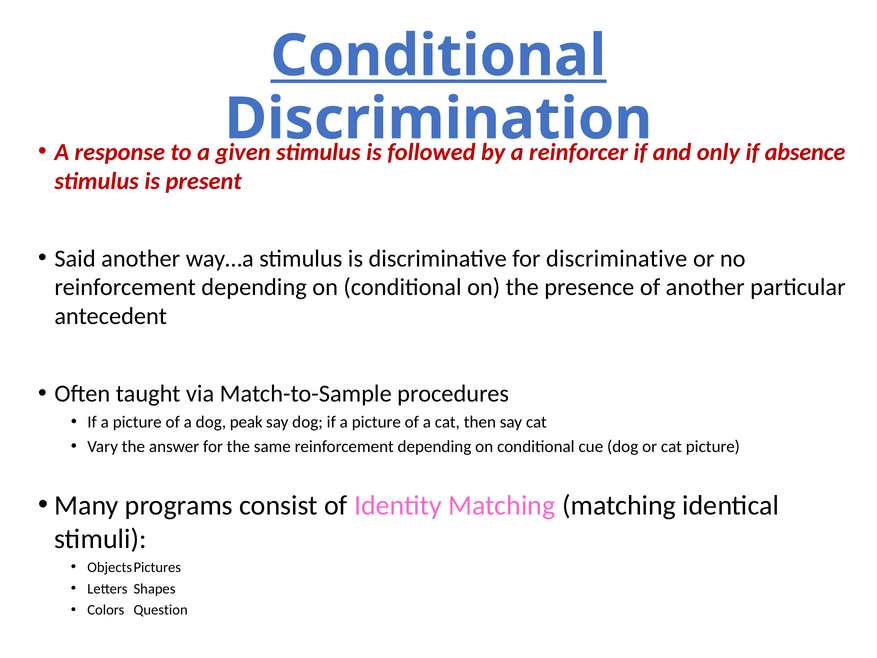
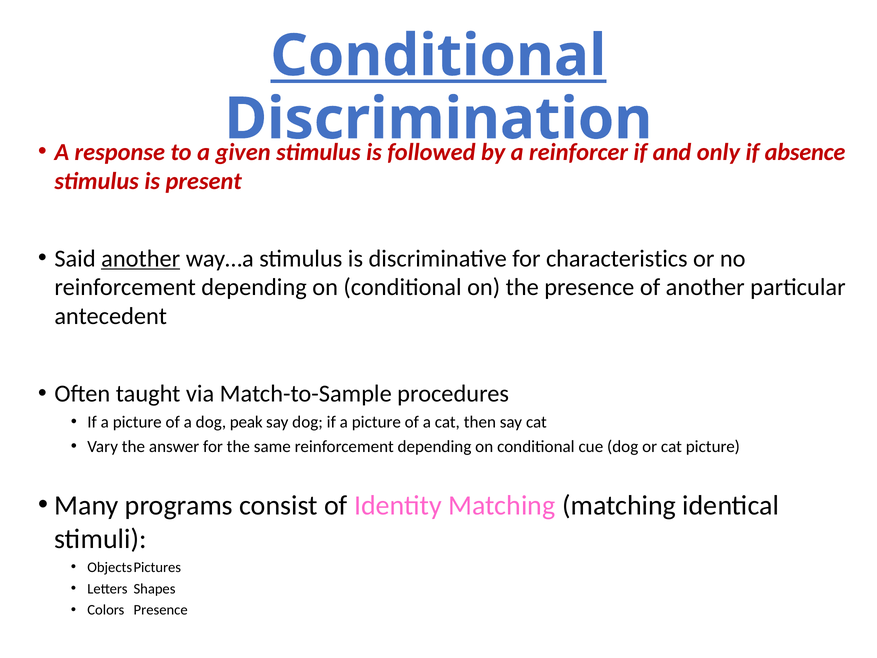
another at (141, 258) underline: none -> present
for discriminative: discriminative -> characteristics
Colors Question: Question -> Presence
